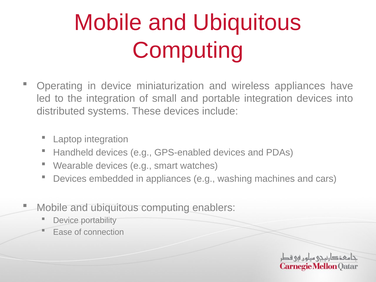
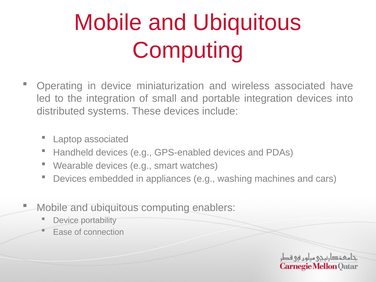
wireless appliances: appliances -> associated
Laptop integration: integration -> associated
